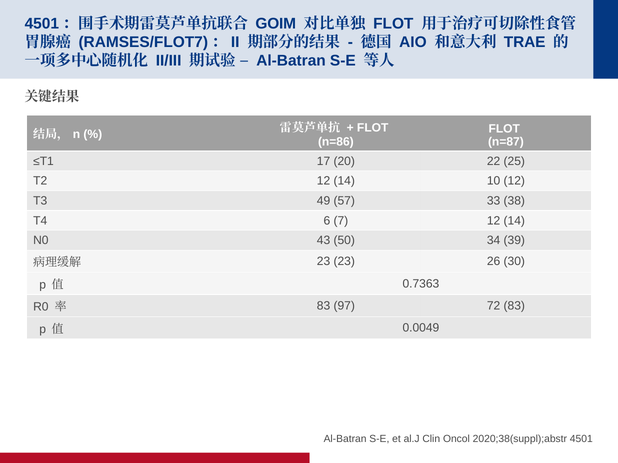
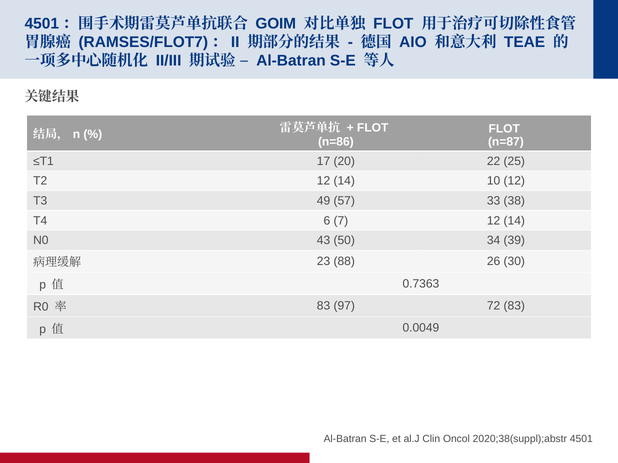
TRAE: TRAE -> TEAE
23 23: 23 -> 88
